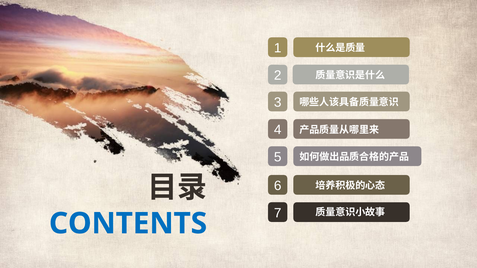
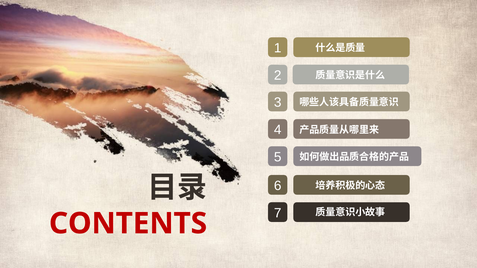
CONTENTS colour: blue -> red
